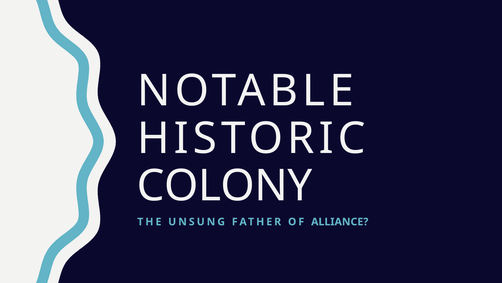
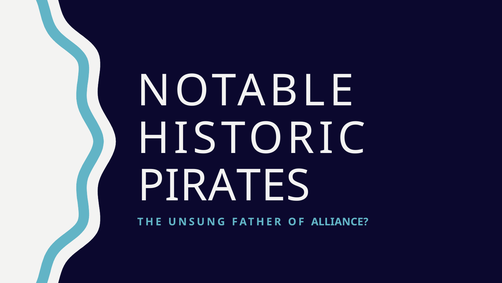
COLONY: COLONY -> PIRATES
